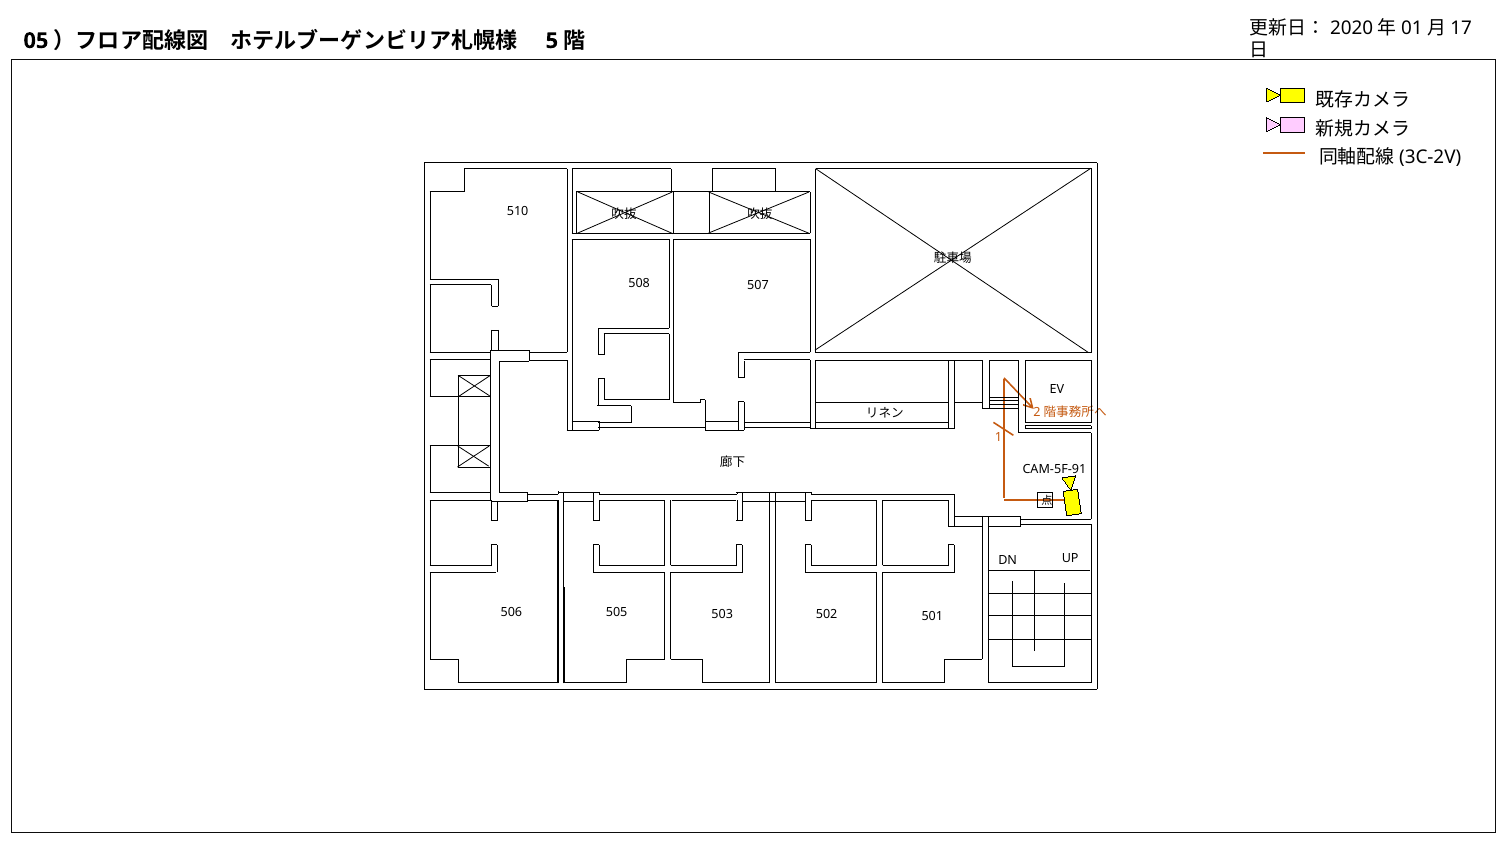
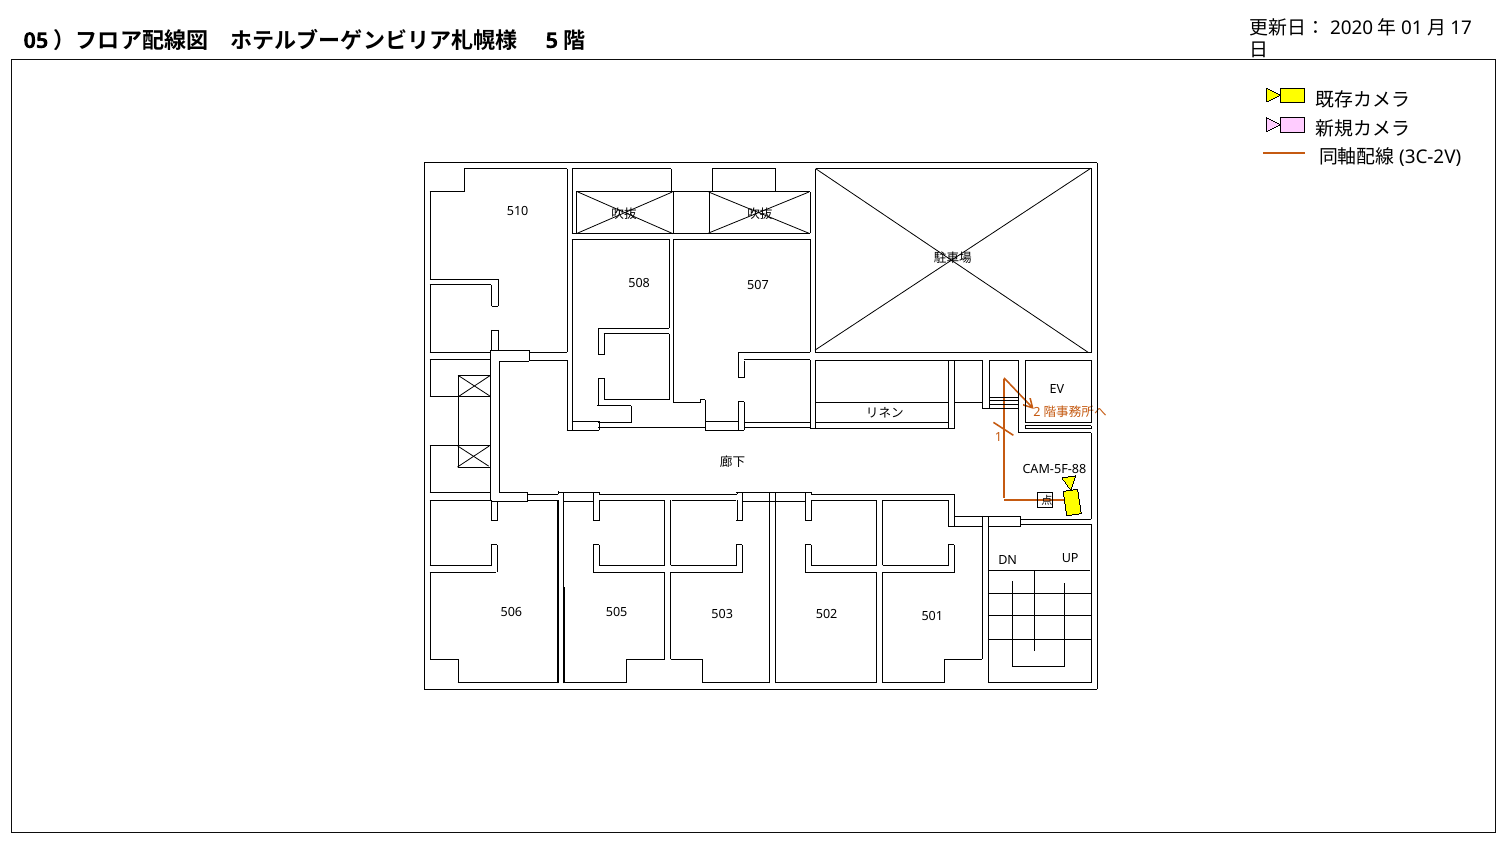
CAM-5F-91: CAM-5F-91 -> CAM-5F-88
